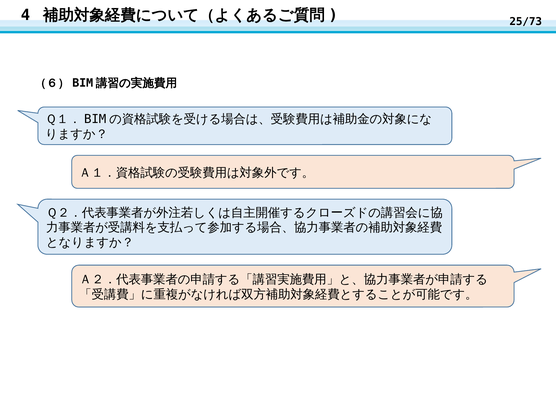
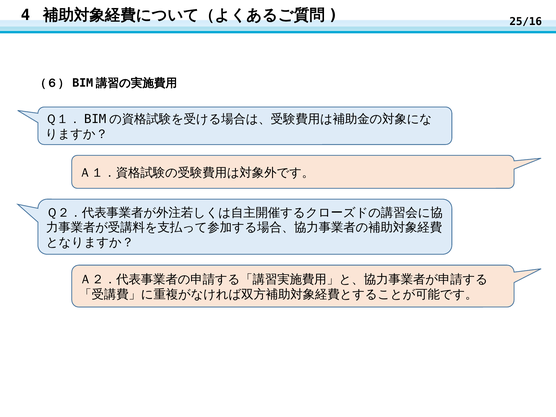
25/73: 25/73 -> 25/16
